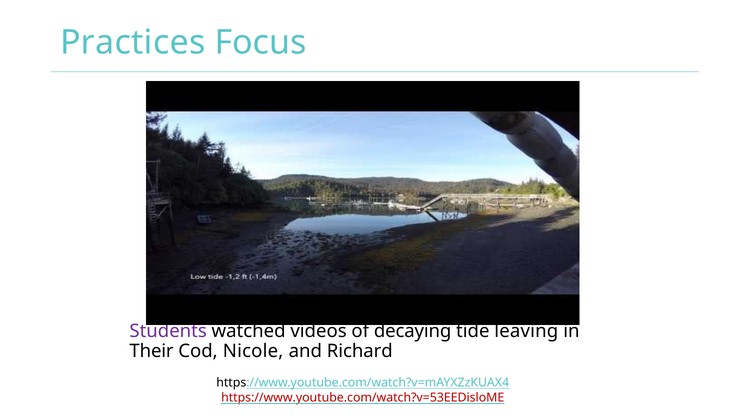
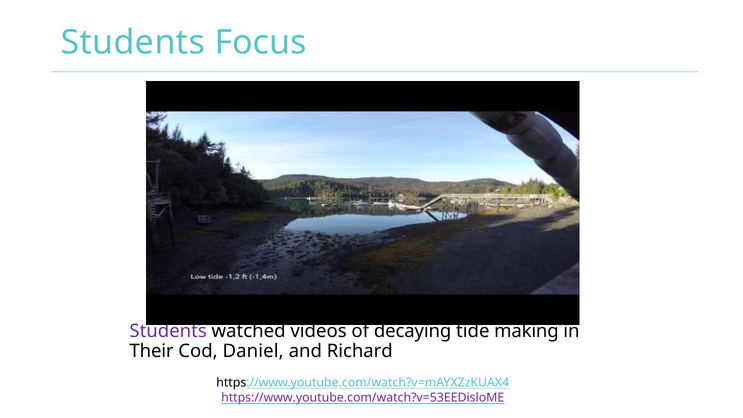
Practices at (133, 43): Practices -> Students
leaving: leaving -> making
Nicole: Nicole -> Daniel
https://www.youtube.com/watch?v=53EEDisloME colour: red -> purple
